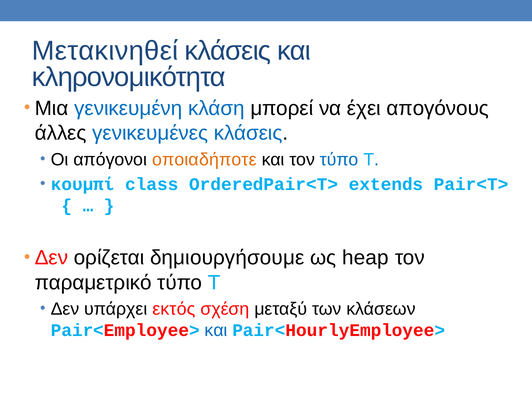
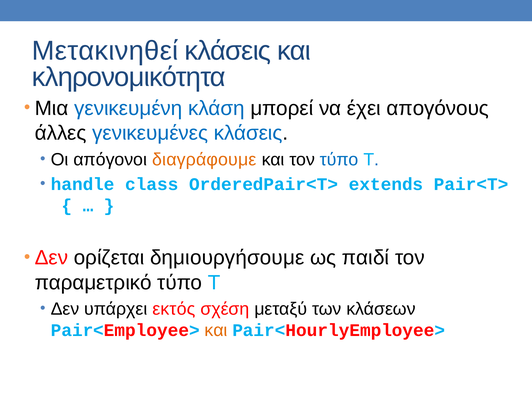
οποιαδήποτε: οποιαδήποτε -> διαγράφουμε
κουμπί: κουμπί -> handle
heap: heap -> παιδί
και at (216, 330) colour: blue -> orange
